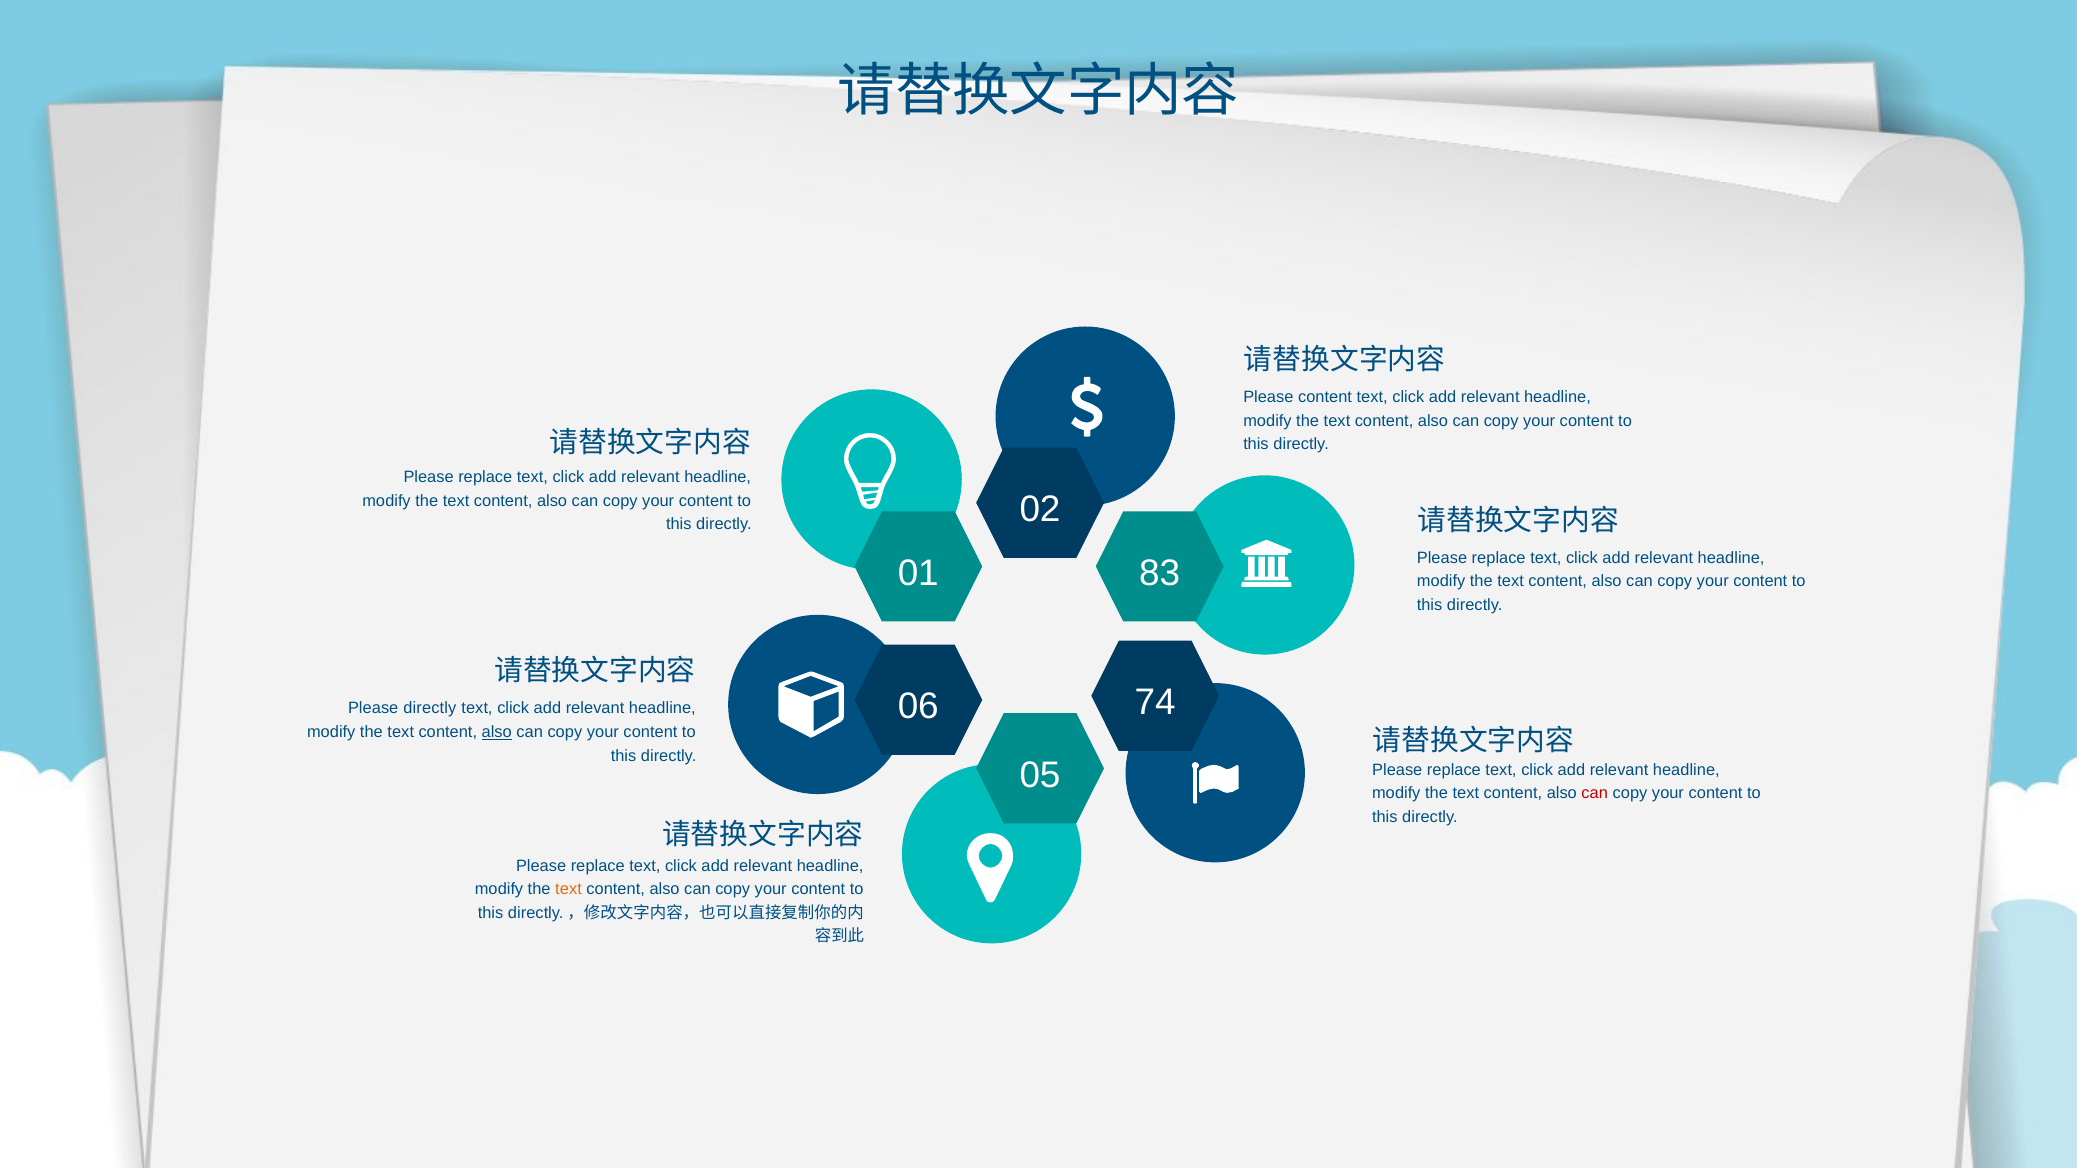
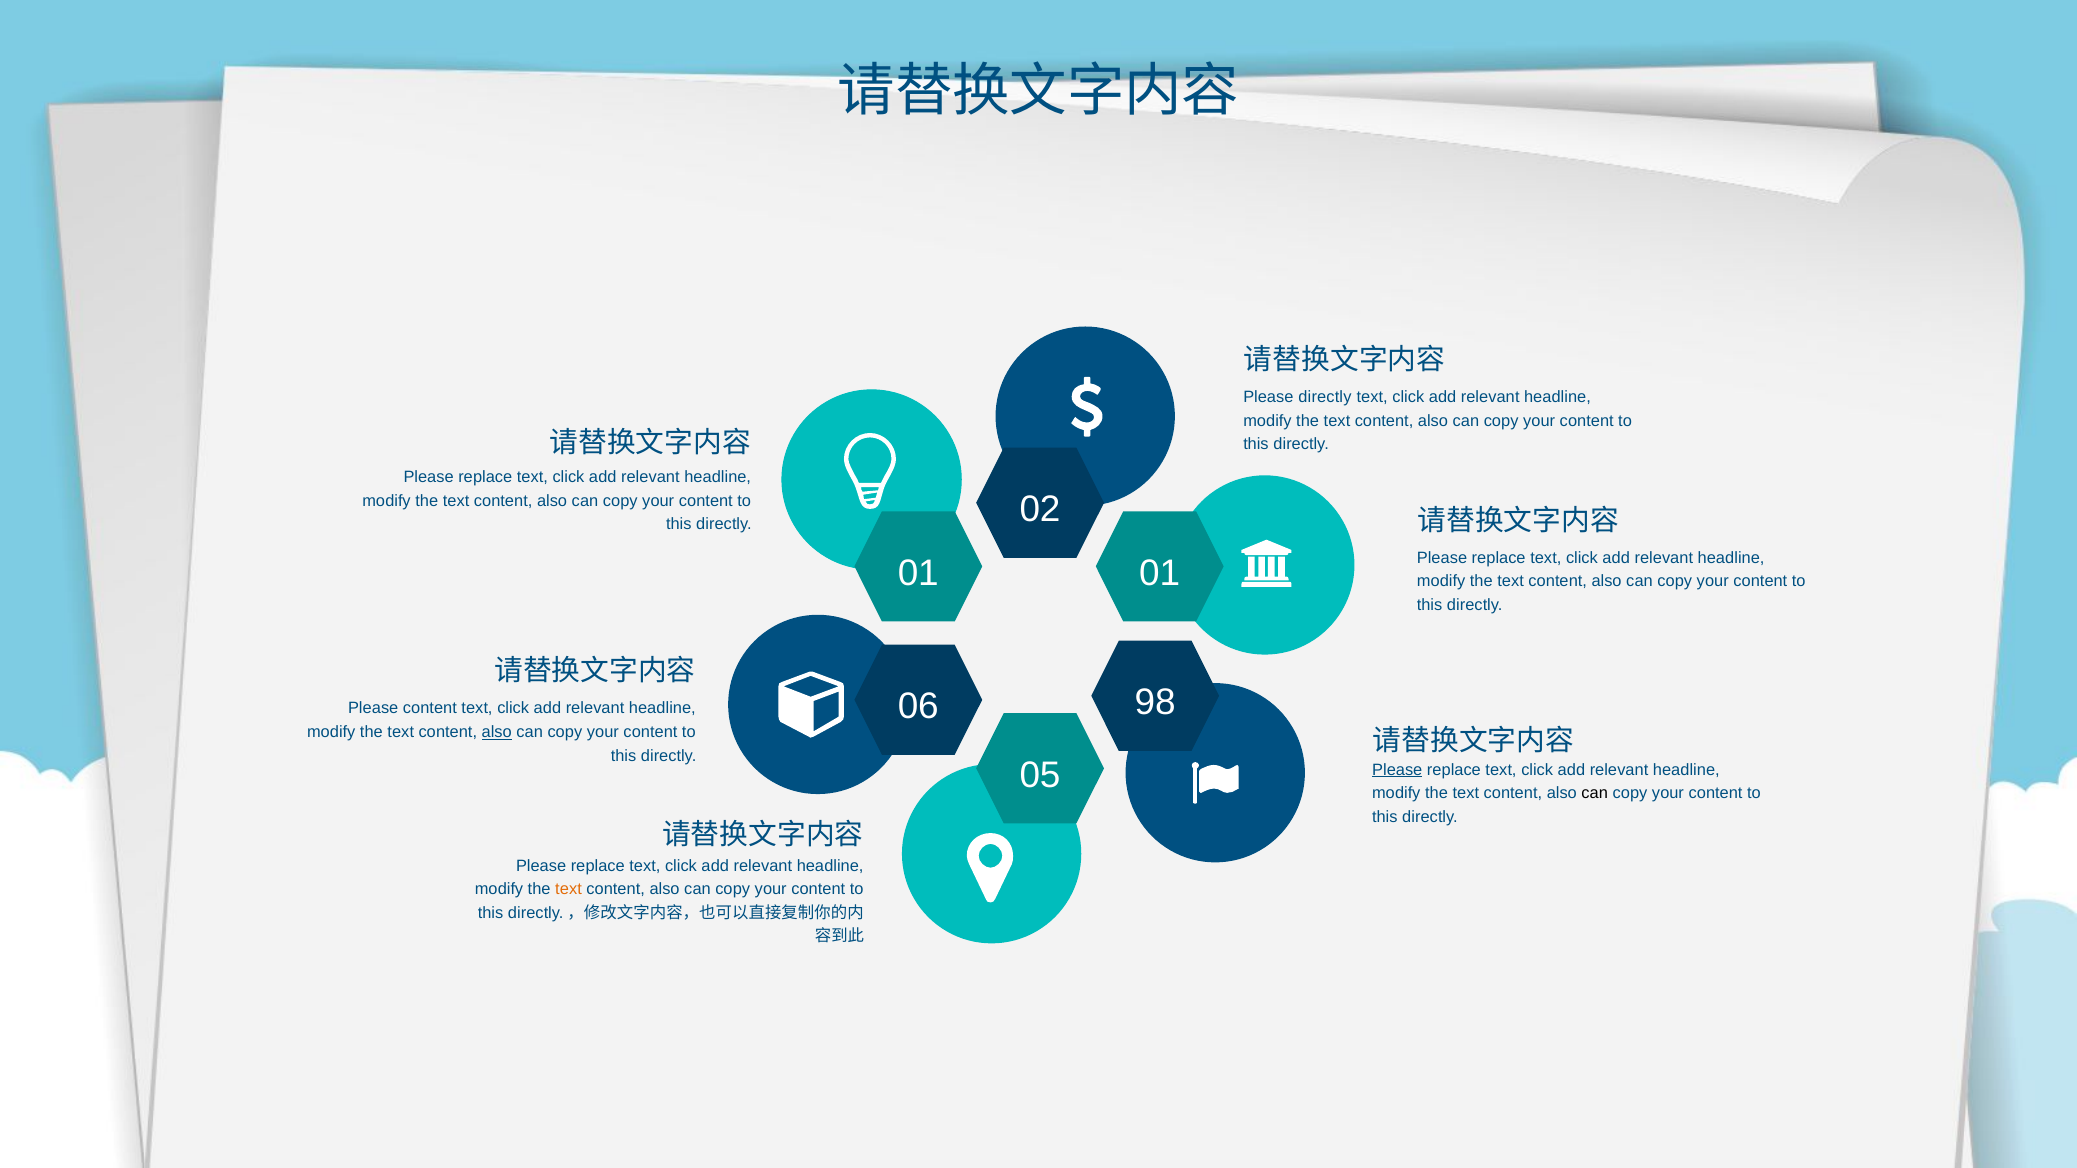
Please content: content -> directly
01 83: 83 -> 01
74: 74 -> 98
Please directly: directly -> content
Please at (1397, 770) underline: none -> present
can at (1595, 793) colour: red -> black
